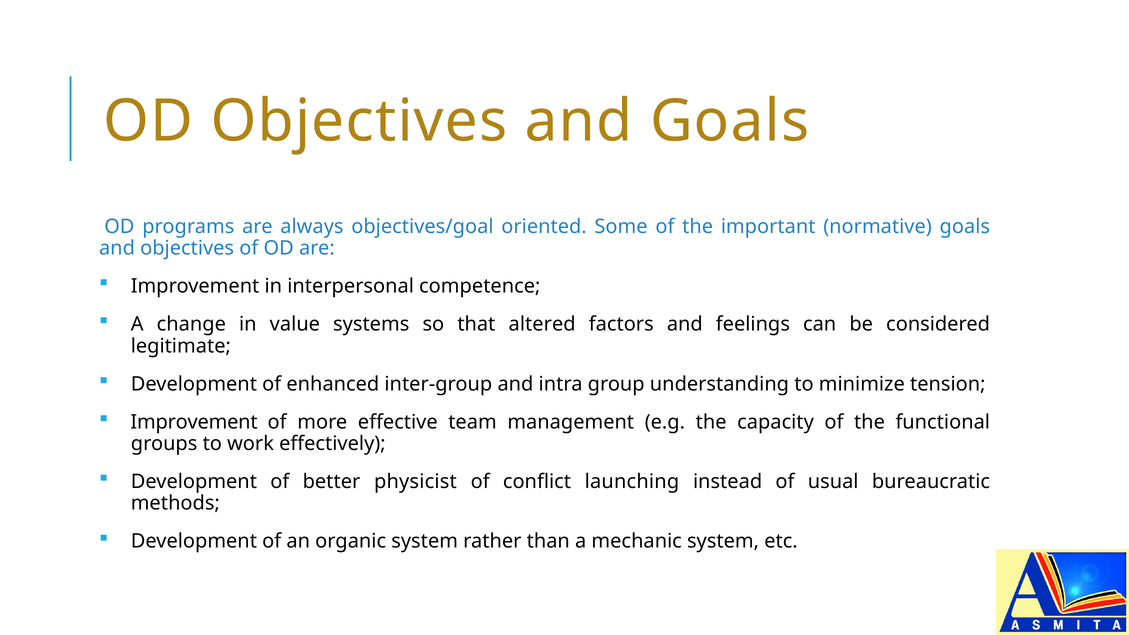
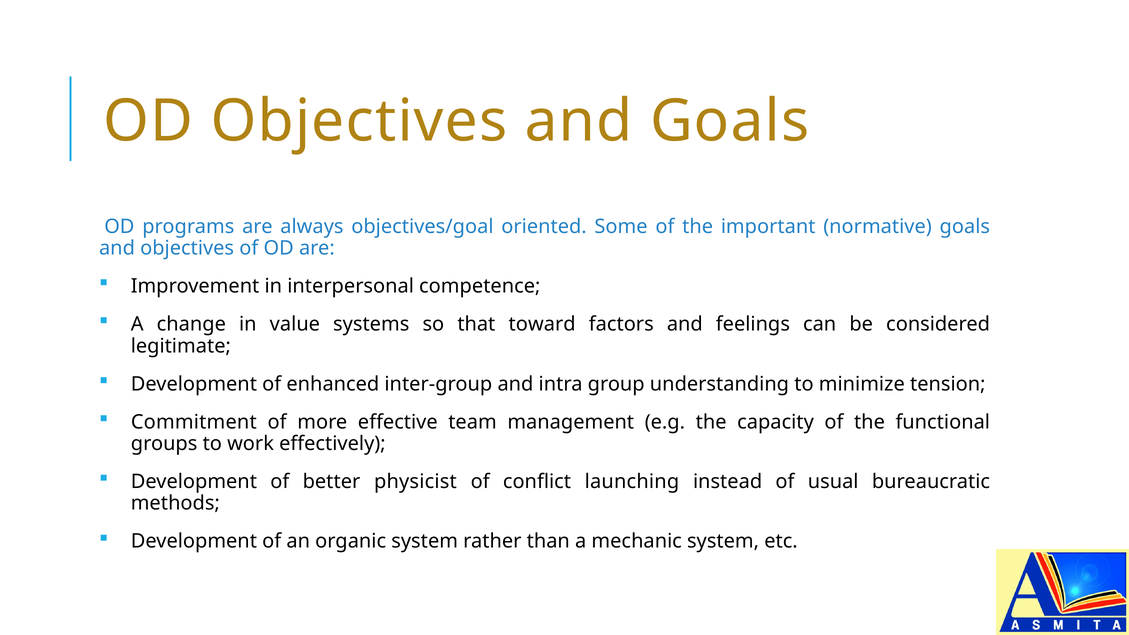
altered: altered -> toward
Improvement at (194, 422): Improvement -> Commitment
